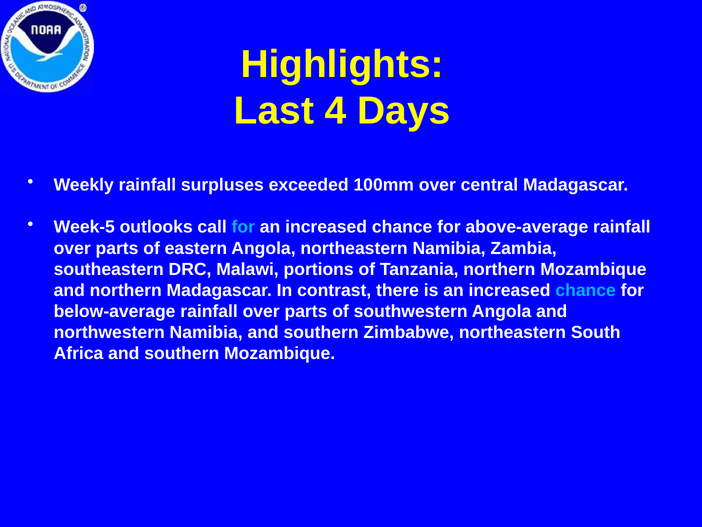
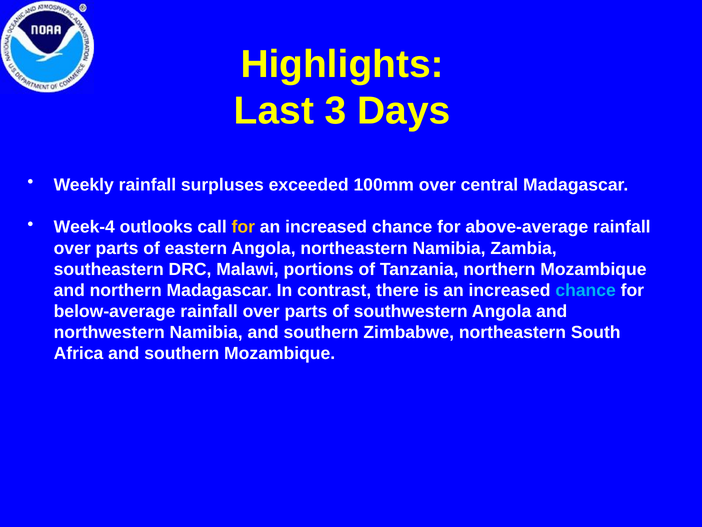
4: 4 -> 3
Week-5: Week-5 -> Week-4
for at (243, 227) colour: light blue -> yellow
